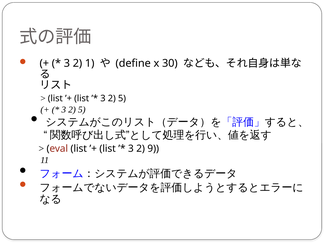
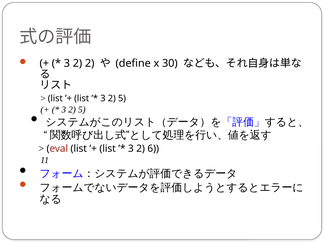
2 1: 1 -> 2
9: 9 -> 6
